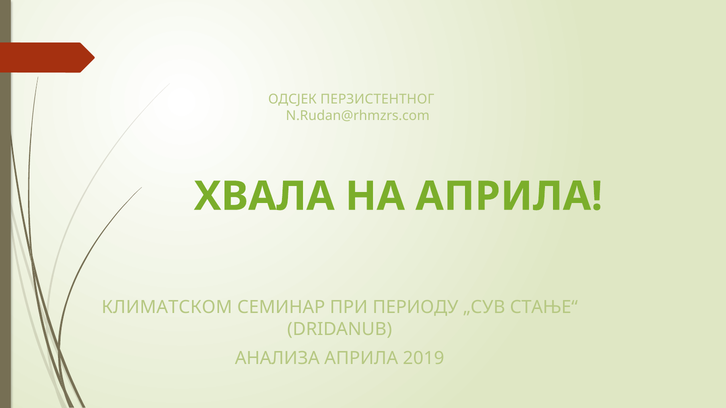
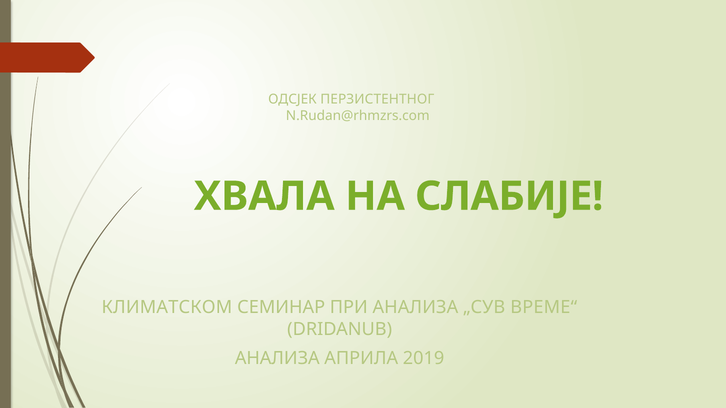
НА АПРИЛА: АПРИЛА -> СЛАБИЈЕ
ПРИ ПЕРИОДУ: ПЕРИОДУ -> АНАЛИЗА
СТАЊЕ“: СТАЊЕ“ -> ВРЕМЕ“
